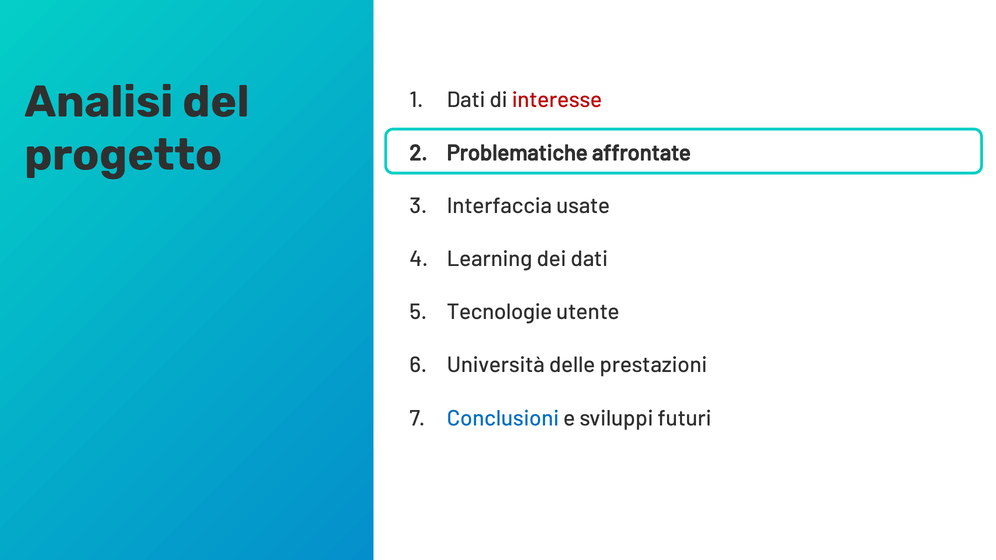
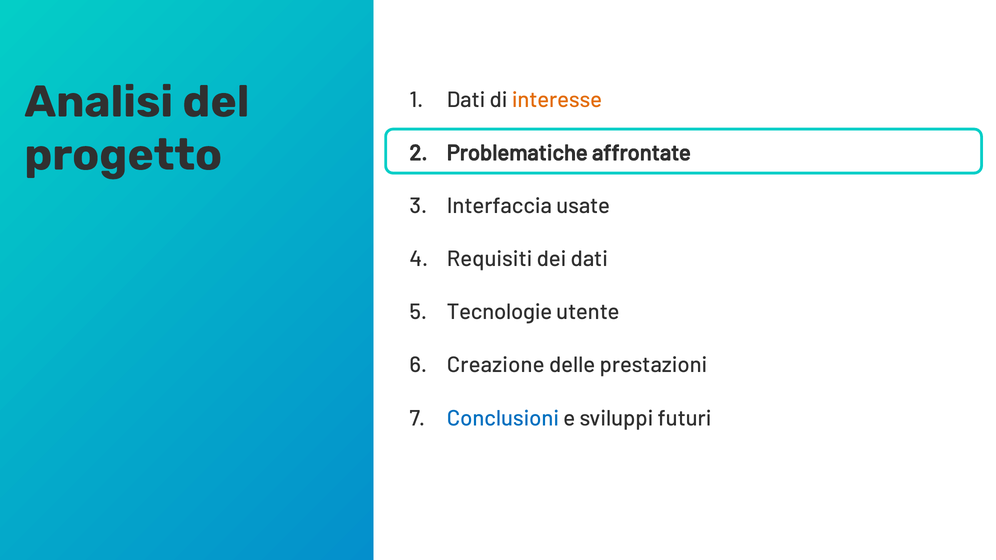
interesse colour: red -> orange
Learning: Learning -> Requisiti
Università: Università -> Creazione
